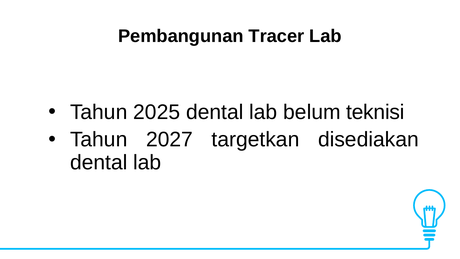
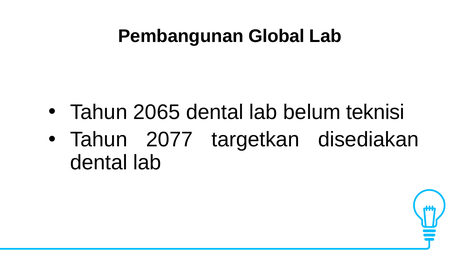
Tracer: Tracer -> Global
2025: 2025 -> 2065
2027: 2027 -> 2077
